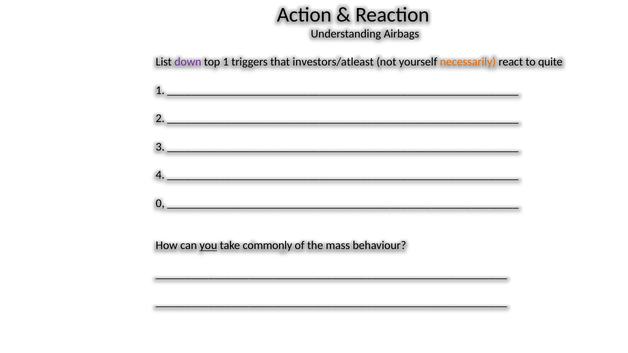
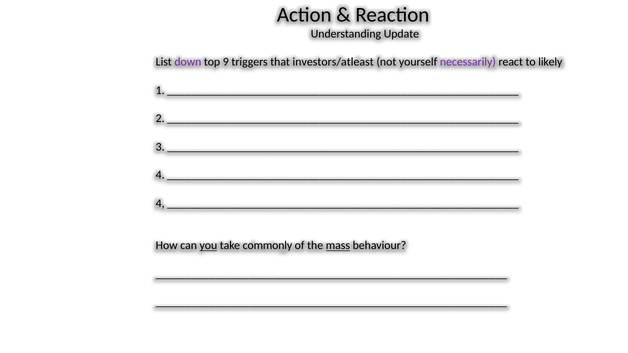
Airbags: Airbags -> Update
top 1: 1 -> 9
necessarily colour: orange -> purple
quite: quite -> likely
0 at (160, 203): 0 -> 4
mass underline: none -> present
